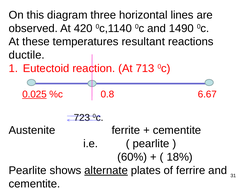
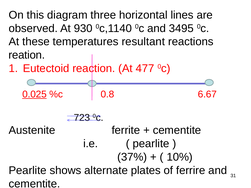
420: 420 -> 930
1490: 1490 -> 3495
ductile: ductile -> reation
713: 713 -> 477
60%: 60% -> 37%
18%: 18% -> 10%
alternate underline: present -> none
